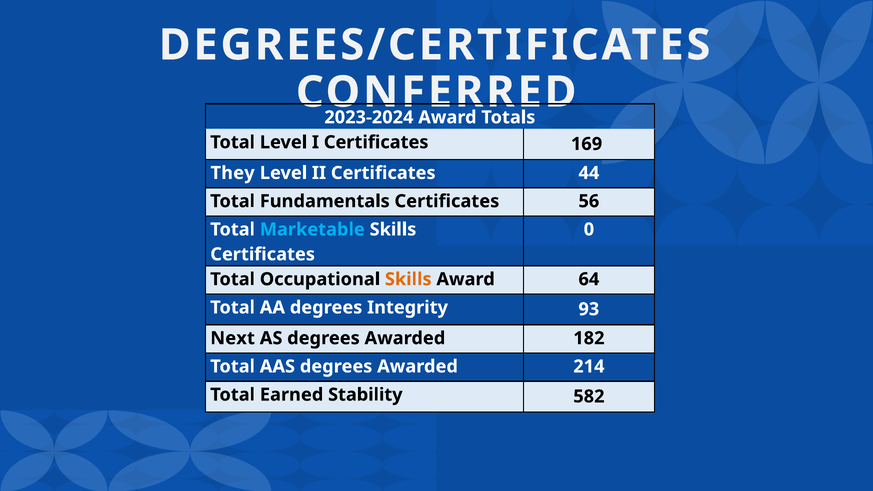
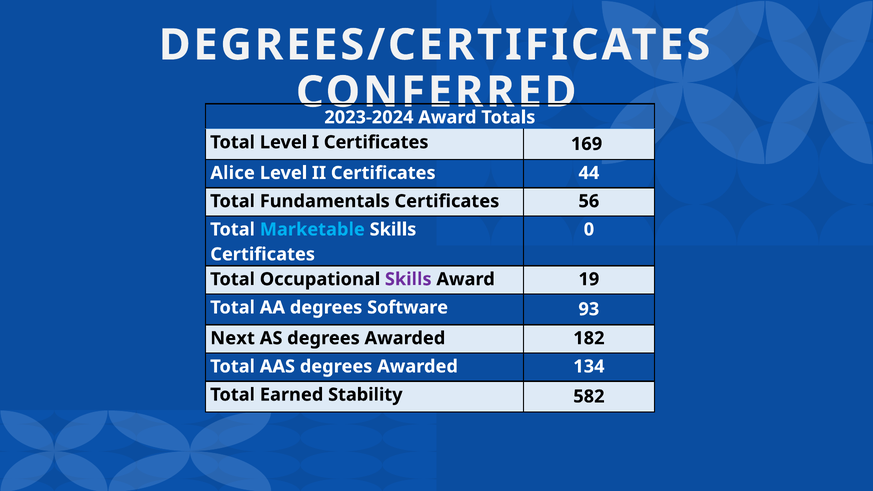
They: They -> Alice
Skills at (408, 279) colour: orange -> purple
64: 64 -> 19
Integrity: Integrity -> Software
214: 214 -> 134
